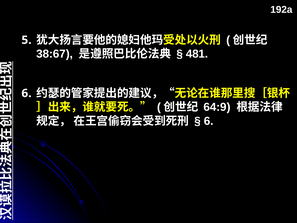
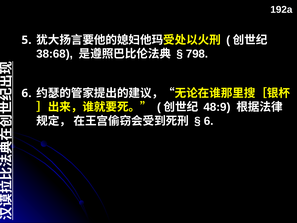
38:67: 38:67 -> 38:68
481: 481 -> 798
64:9: 64:9 -> 48:9
